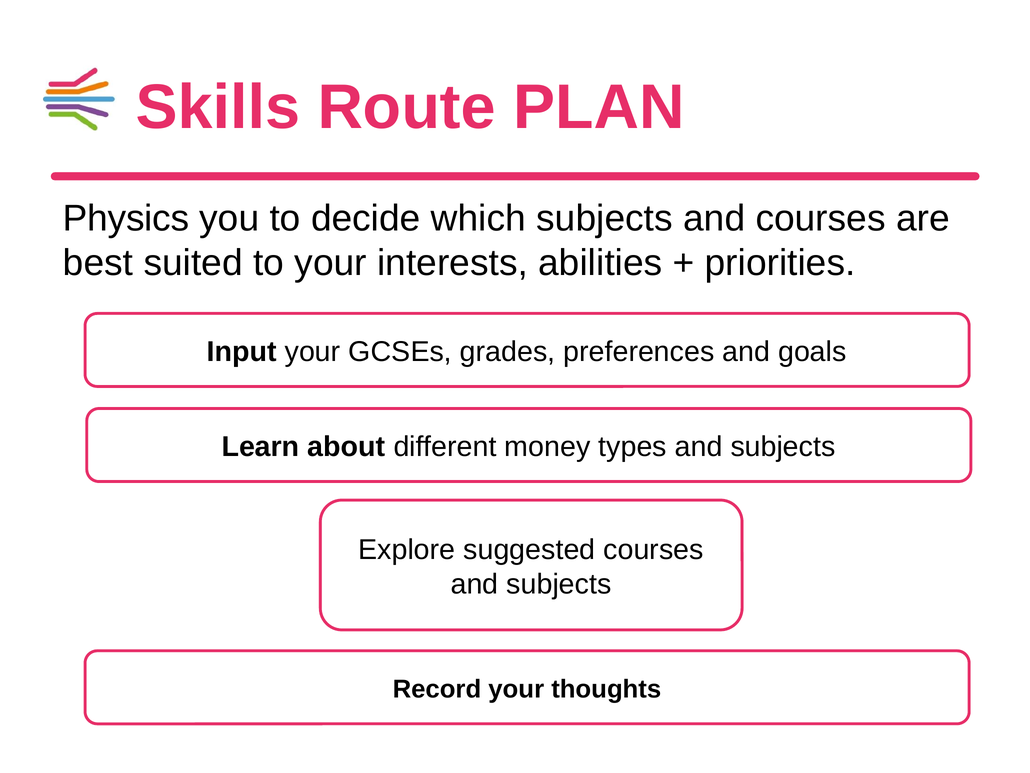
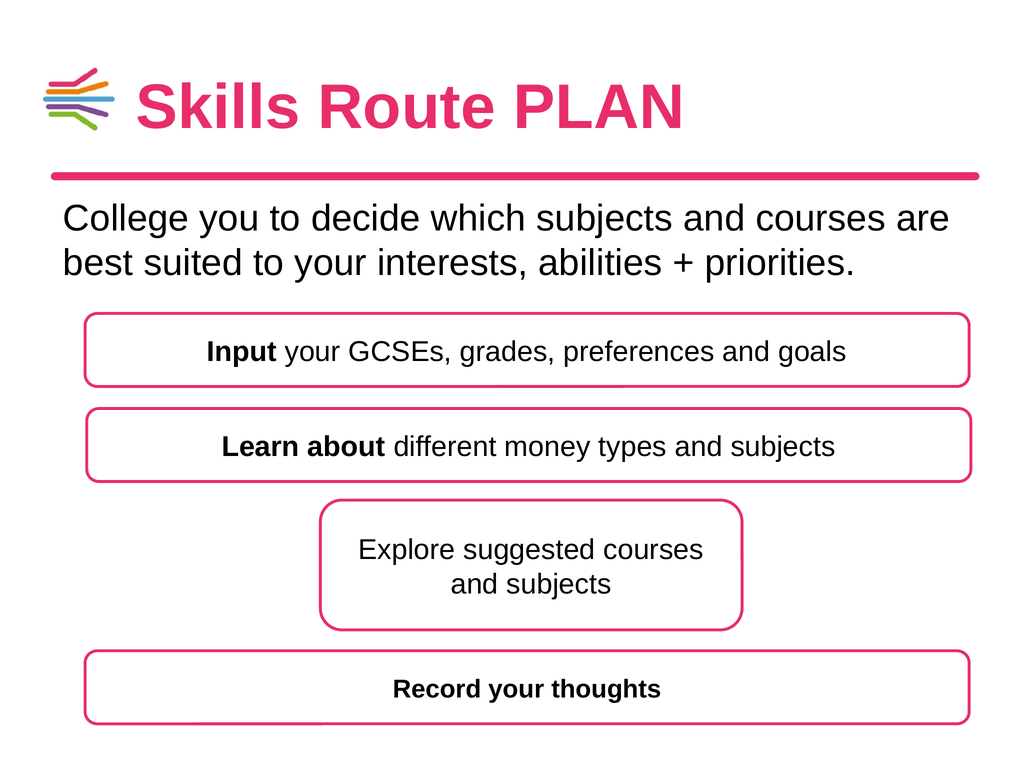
Physics: Physics -> College
